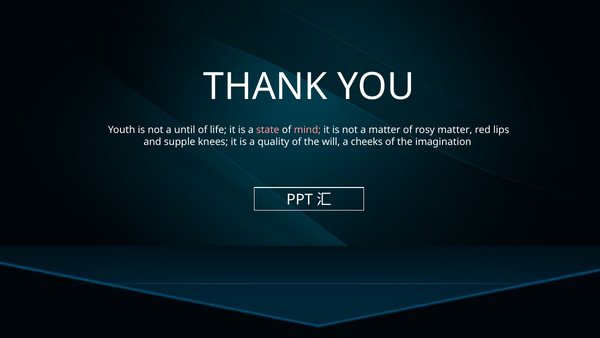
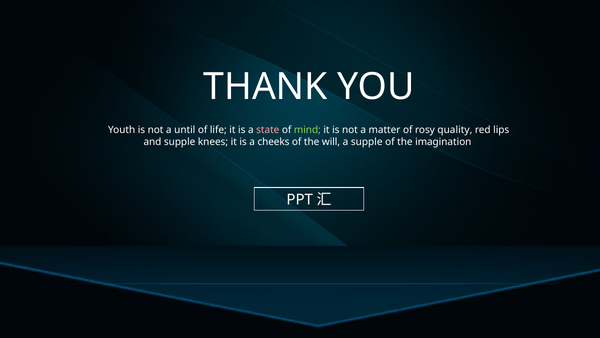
mind colour: pink -> light green
rosy matter: matter -> quality
quality: quality -> cheeks
a cheeks: cheeks -> supple
